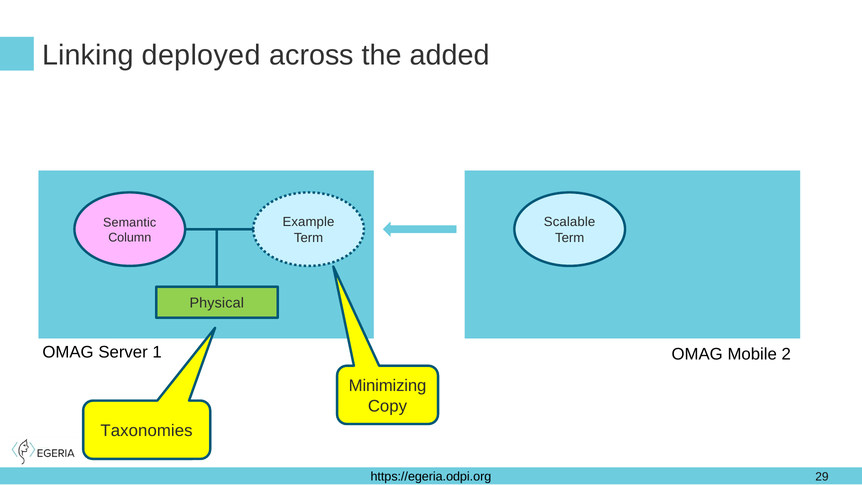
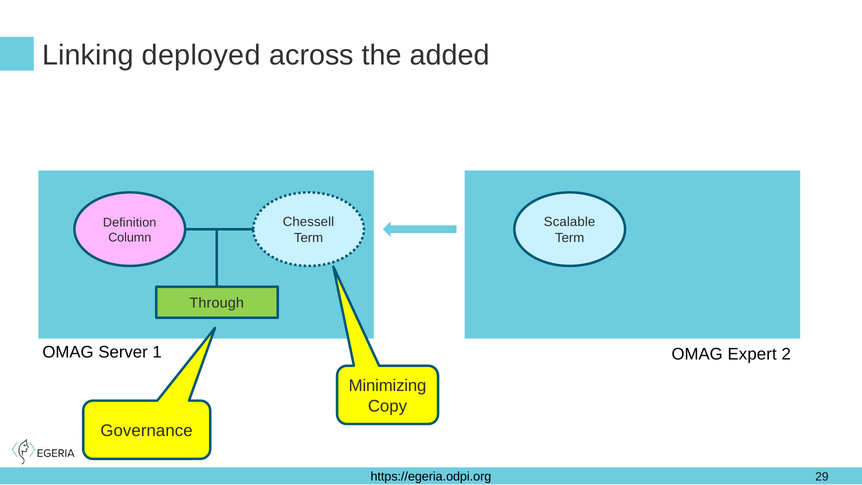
Example: Example -> Chessell
Semantic: Semantic -> Definition
Physical: Physical -> Through
Mobile: Mobile -> Expert
Taxonomies: Taxonomies -> Governance
